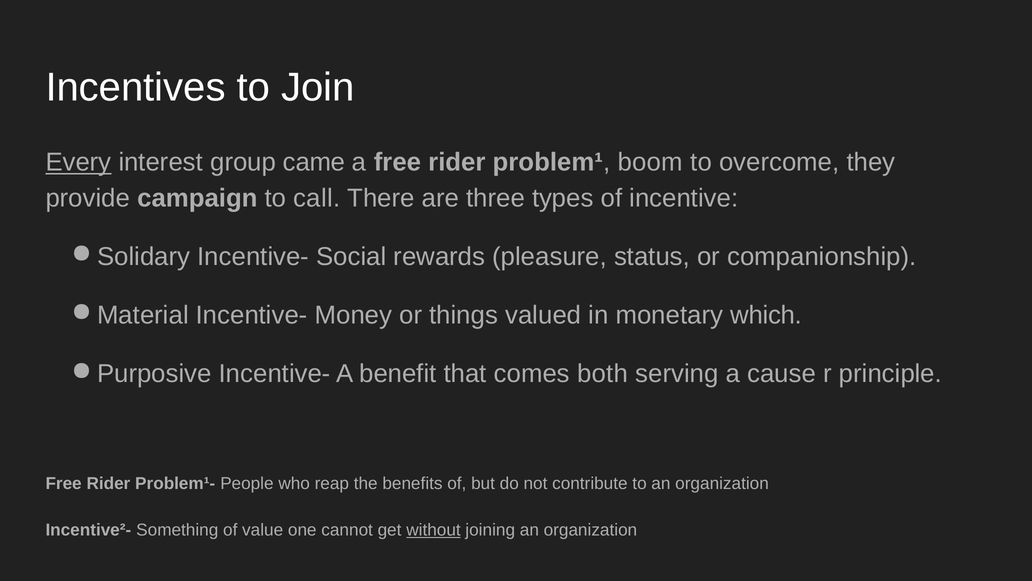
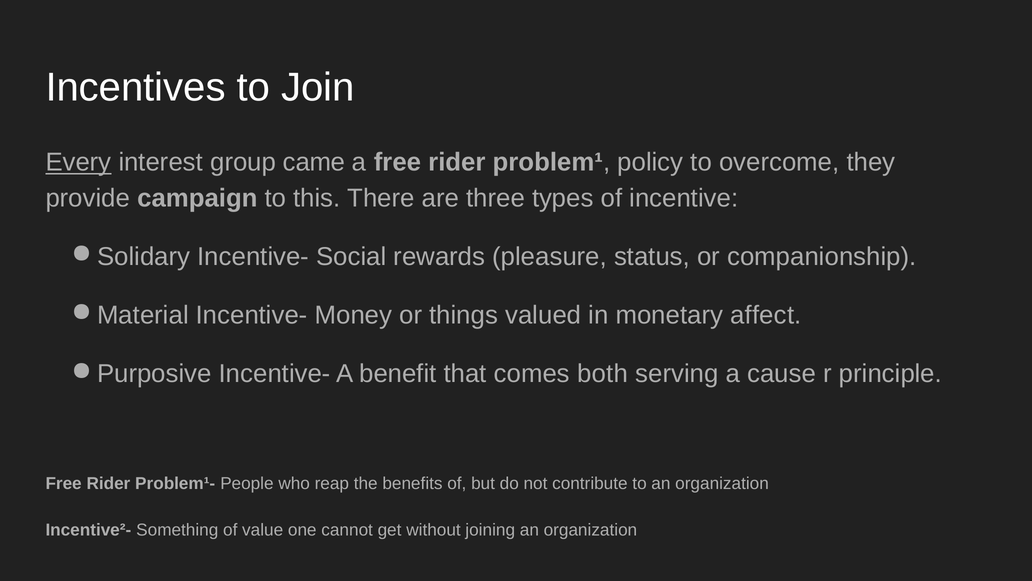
boom: boom -> policy
call: call -> this
which: which -> affect
without underline: present -> none
